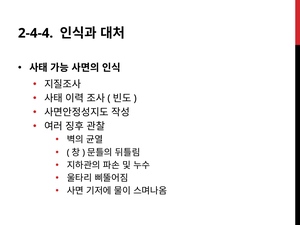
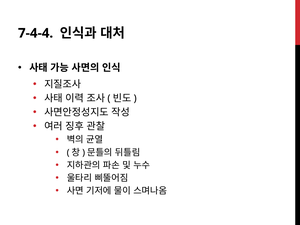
2-4-4: 2-4-4 -> 7-4-4
